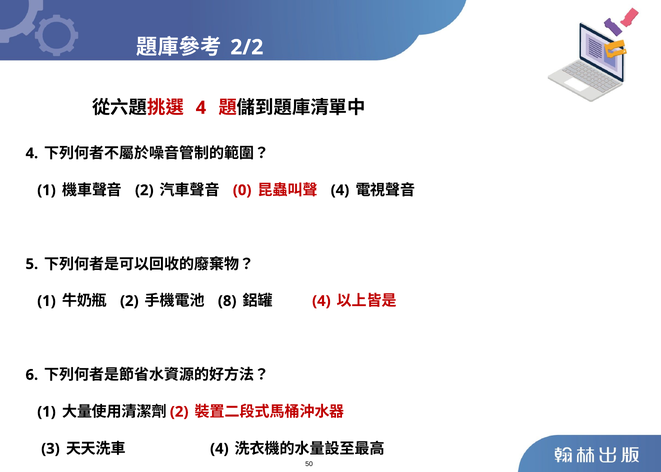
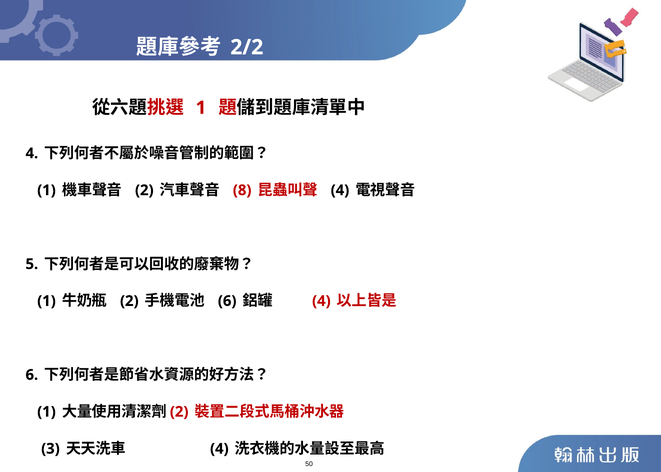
4 at (201, 108): 4 -> 1
0: 0 -> 8
8 at (227, 301): 8 -> 6
